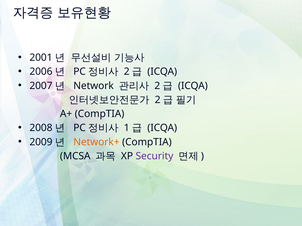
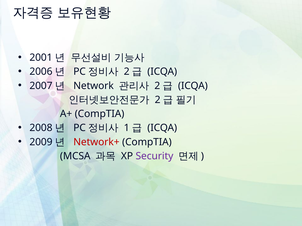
Network+ colour: orange -> red
